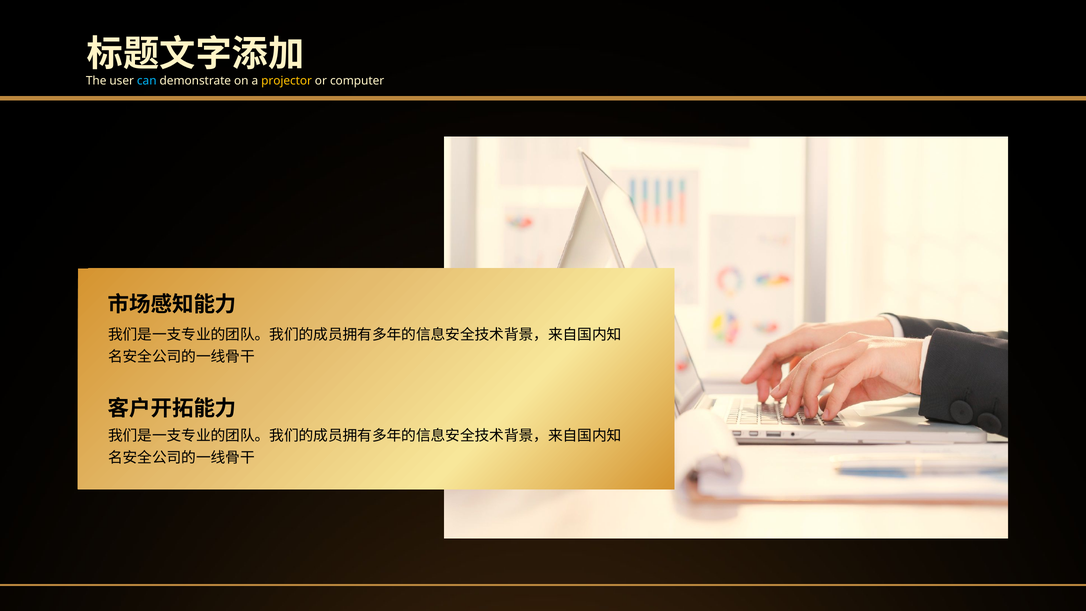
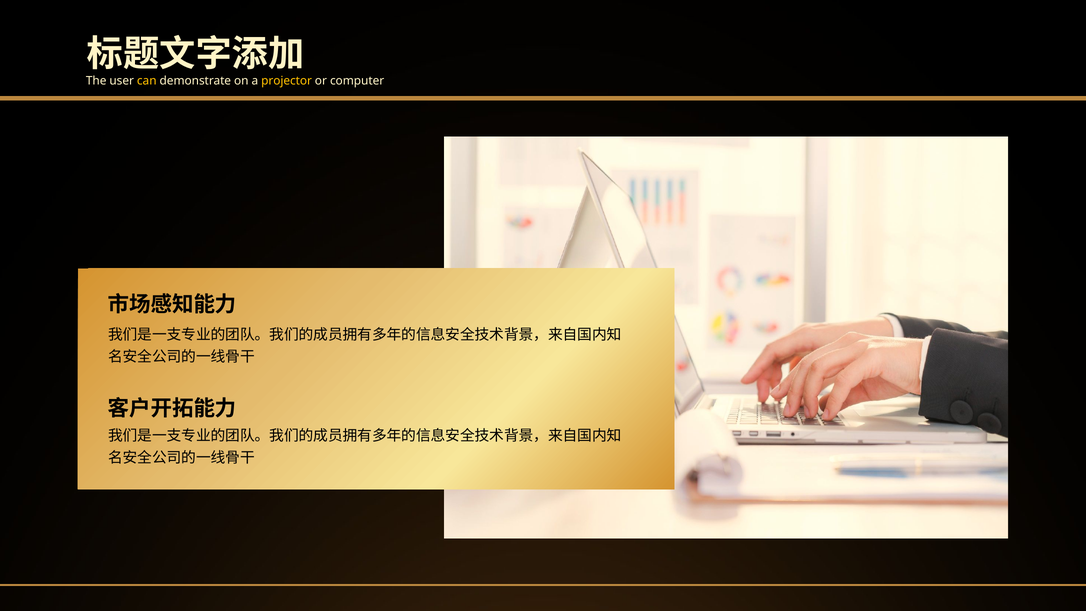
can colour: light blue -> yellow
